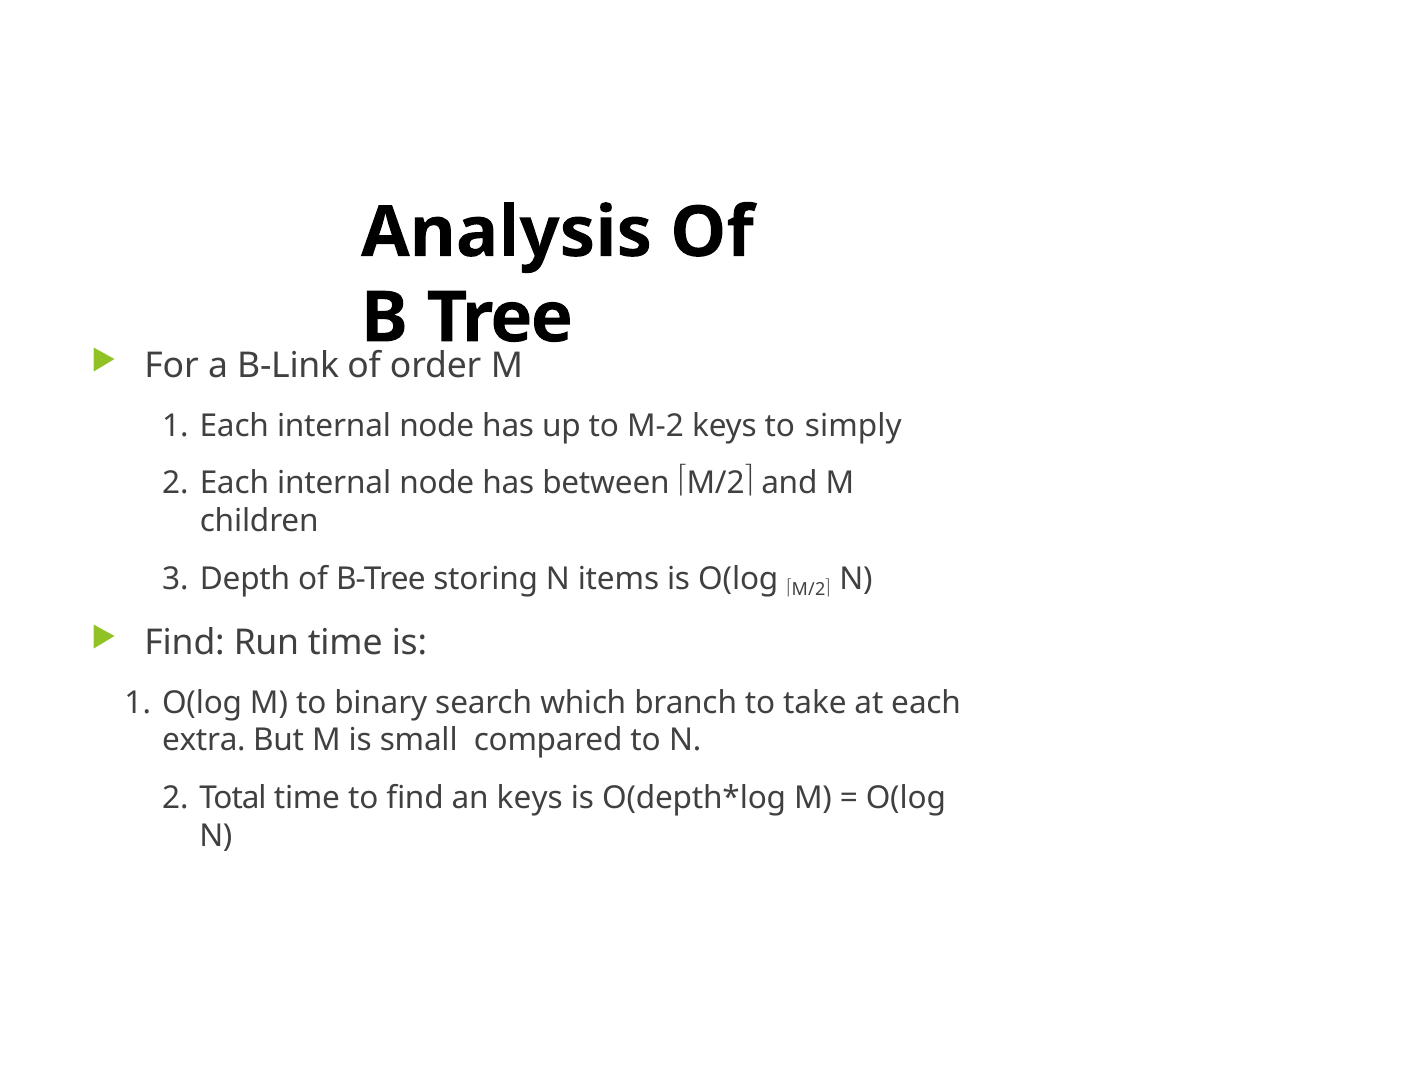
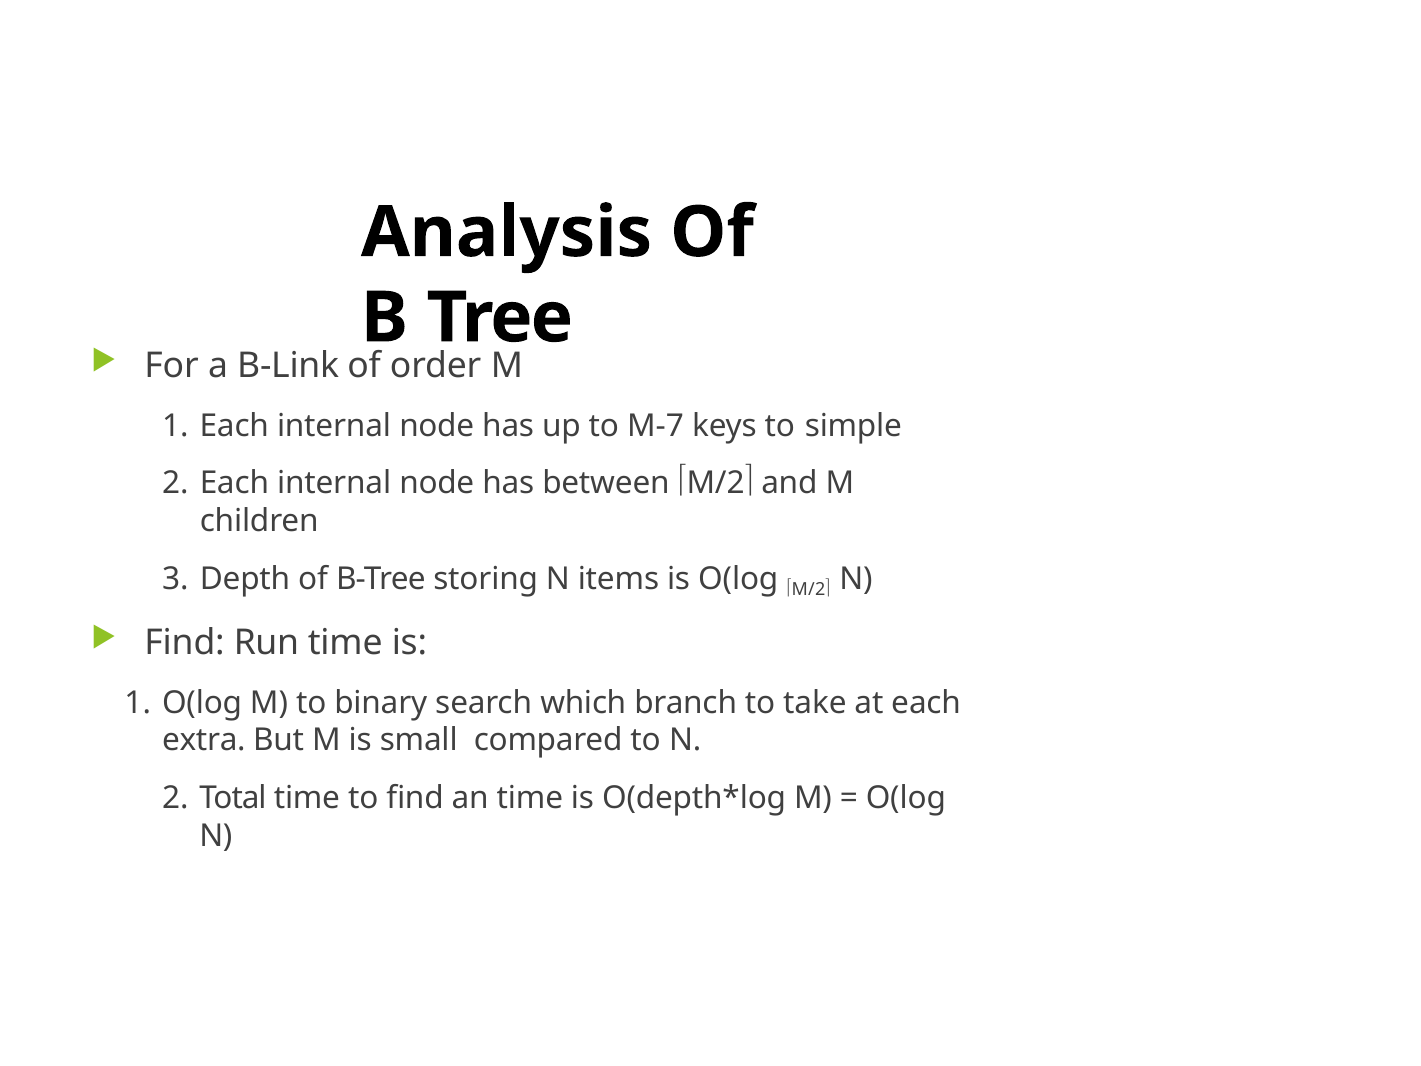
M-2: M-2 -> M-7
simply: simply -> simple
an keys: keys -> time
